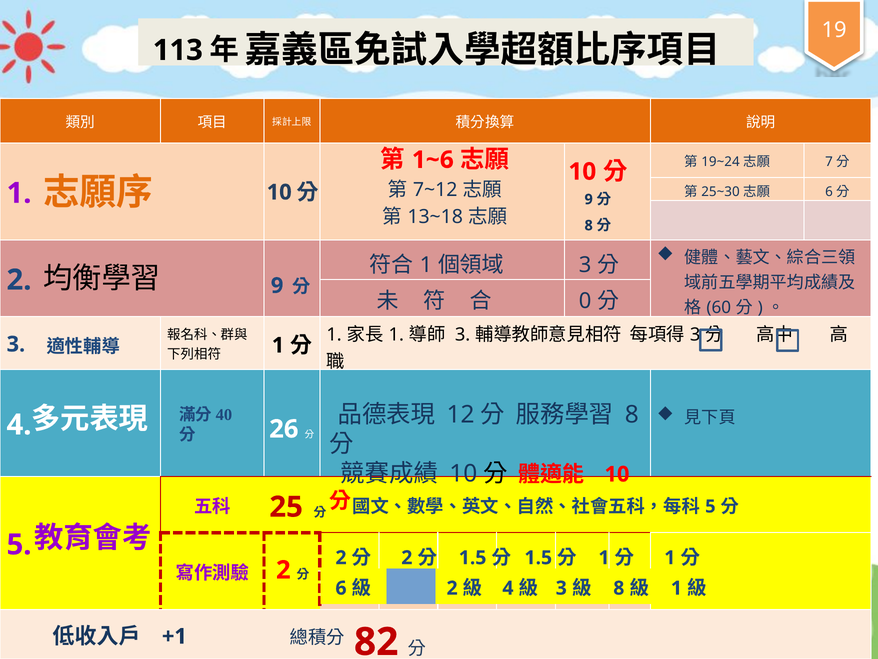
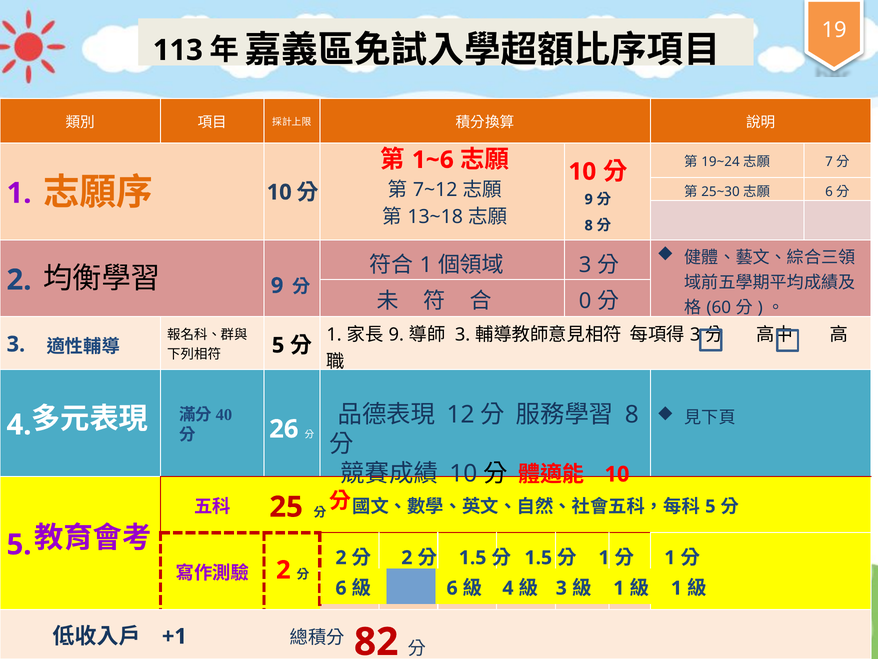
1 at (278, 345): 1 -> 5
1 at (396, 335): 1 -> 9
2 at (452, 588): 2 -> 6
8 at (619, 588): 8 -> 1
